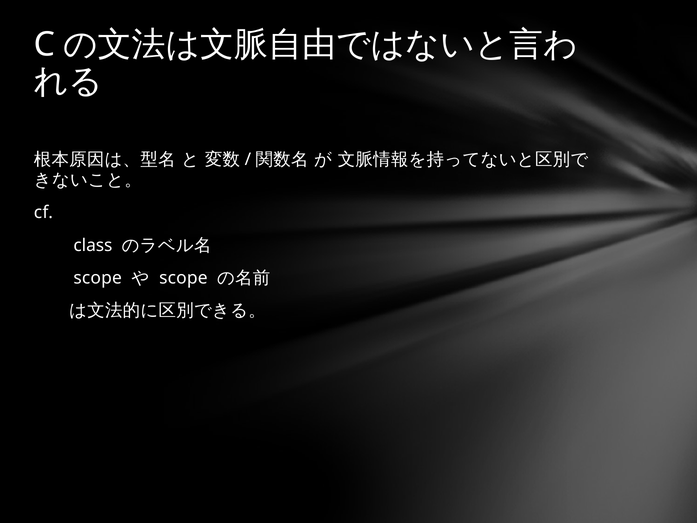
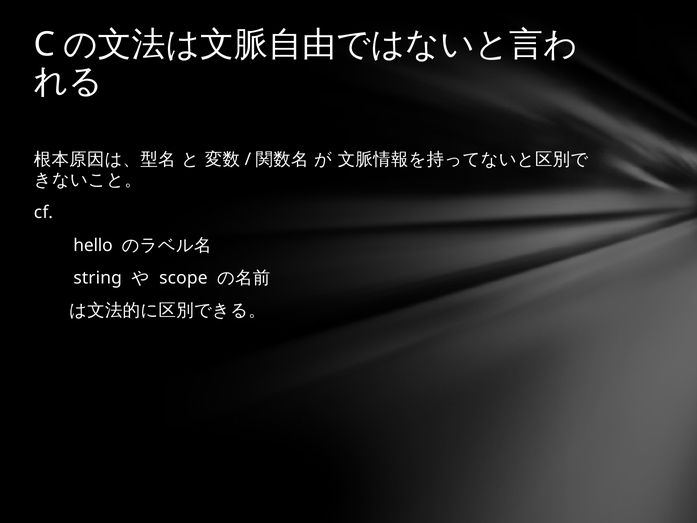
class: class -> hello
scope at (98, 278): scope -> string
